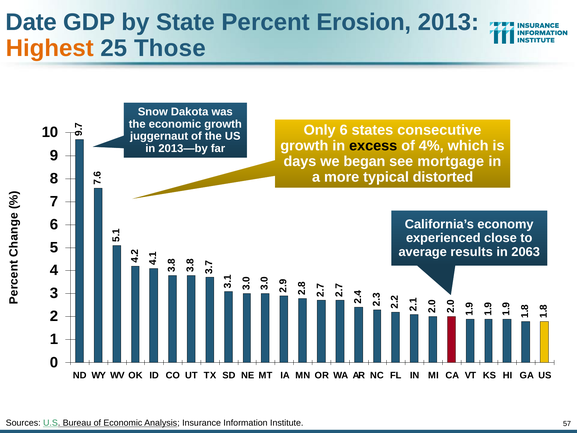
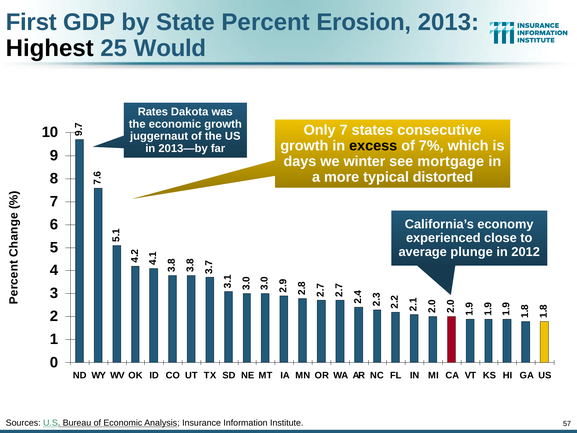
Date: Date -> First
Highest colour: orange -> black
Those: Those -> Would
Snow: Snow -> Rates
Only 6: 6 -> 7
4%: 4% -> 7%
began: began -> winter
results: results -> plunge
2063: 2063 -> 2012
